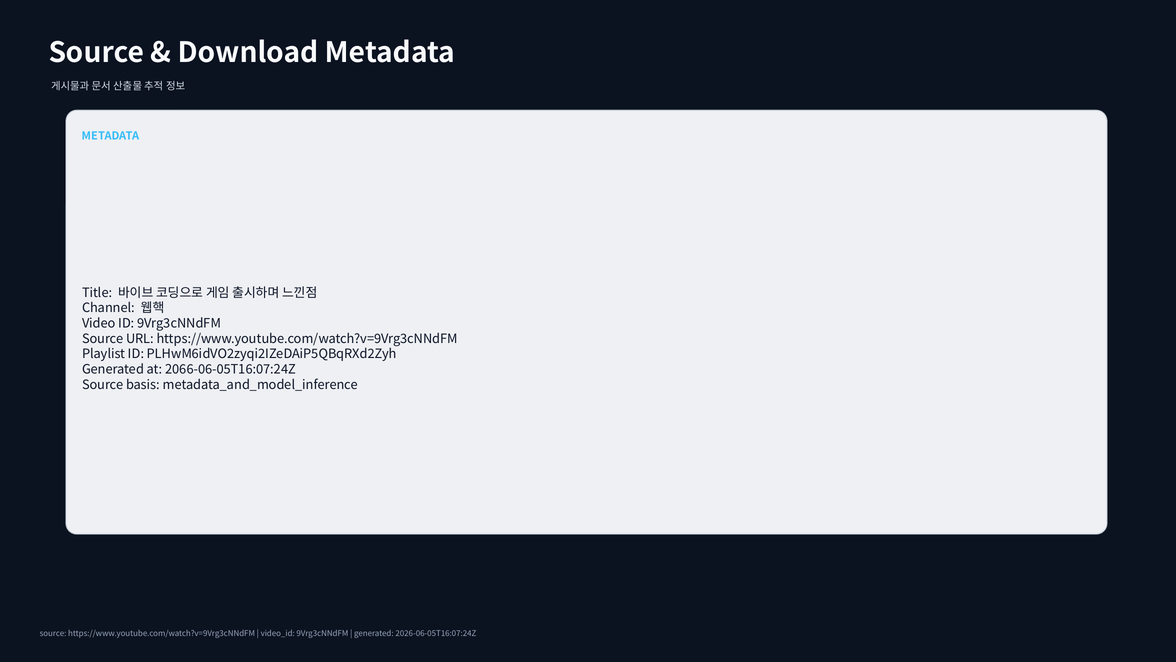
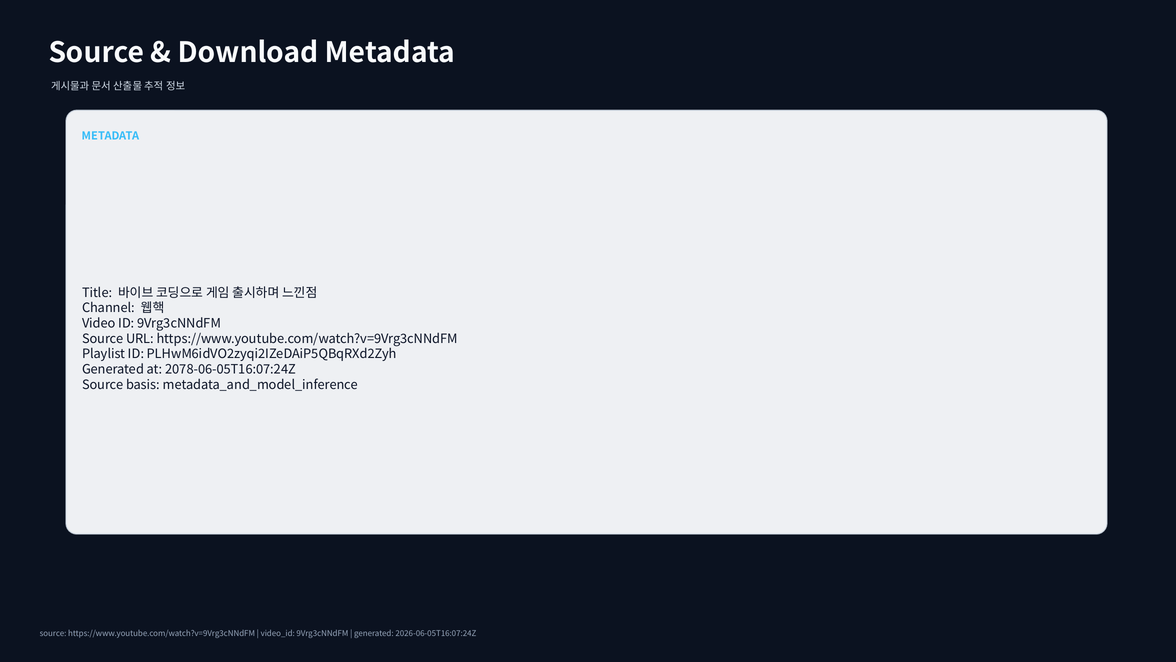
2066-06-05T16:07:24Z: 2066-06-05T16:07:24Z -> 2078-06-05T16:07:24Z
